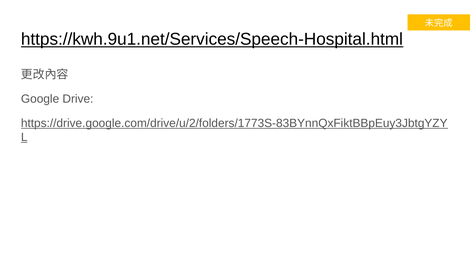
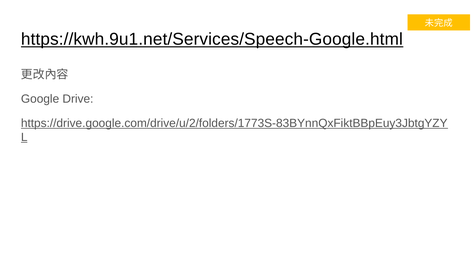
https://kwh.9u1.net/Services/Speech-Hospital.html: https://kwh.9u1.net/Services/Speech-Hospital.html -> https://kwh.9u1.net/Services/Speech-Google.html
